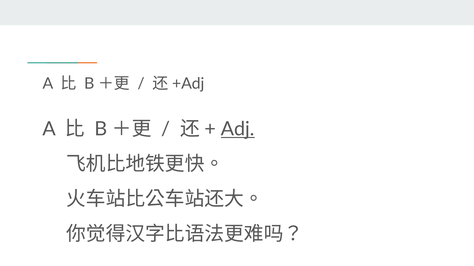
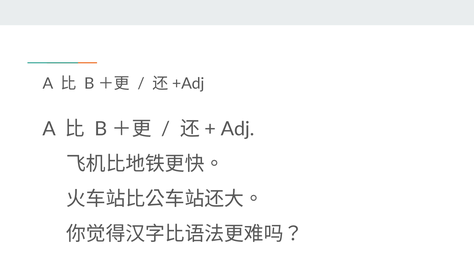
Adj underline: present -> none
